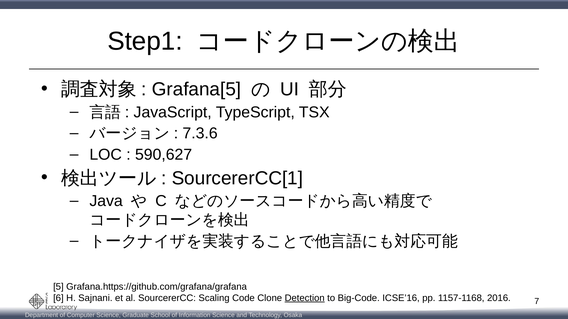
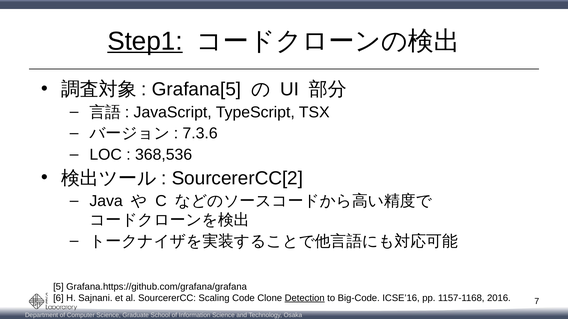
Step1 underline: none -> present
590,627: 590,627 -> 368,536
SourcererCC[1: SourcererCC[1 -> SourcererCC[2
